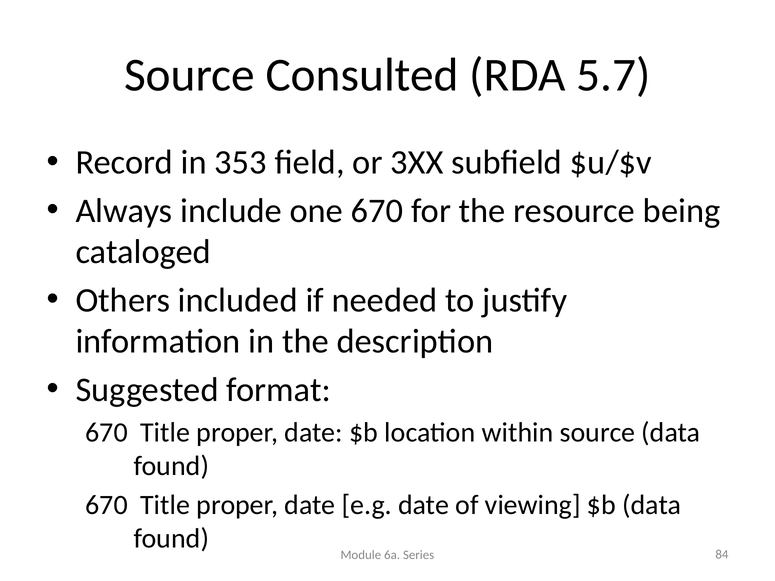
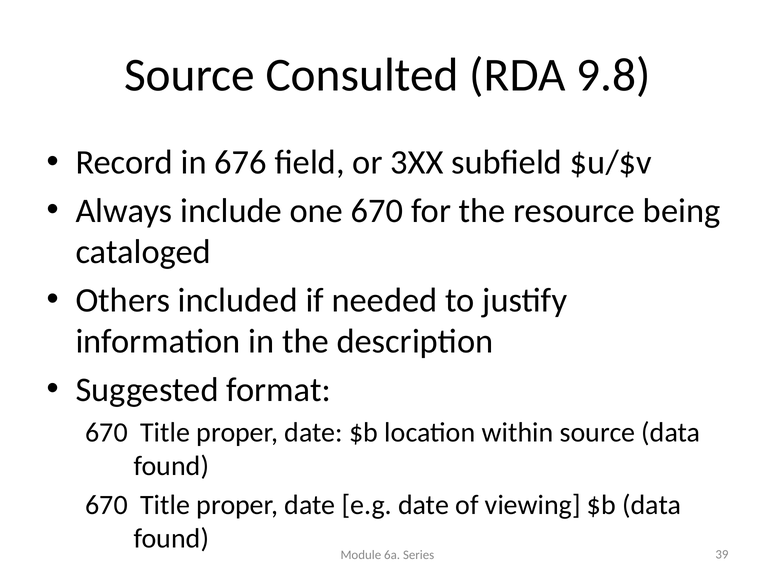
5.7: 5.7 -> 9.8
353: 353 -> 676
84: 84 -> 39
